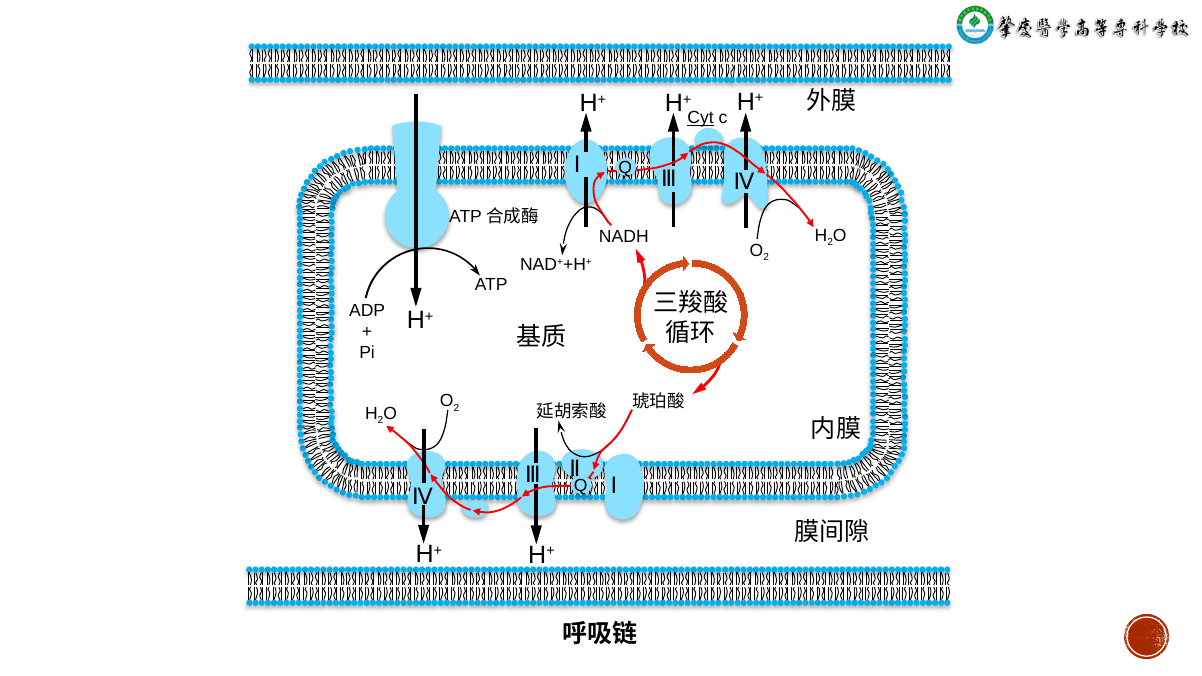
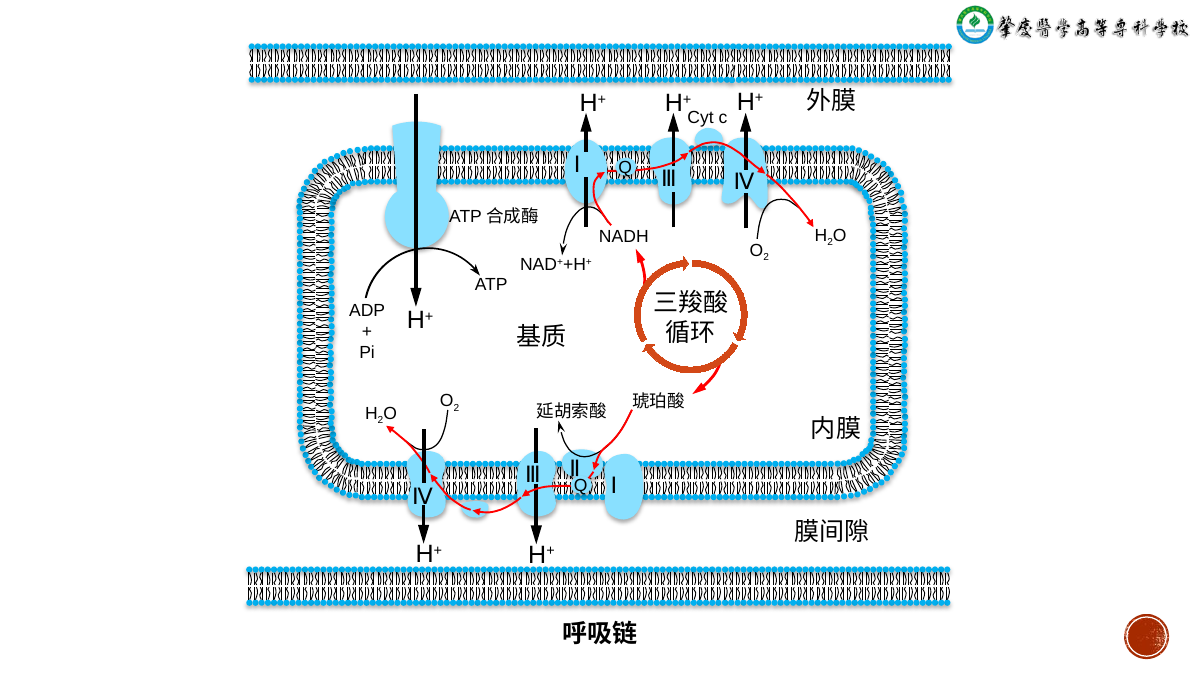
Cyt underline: present -> none
